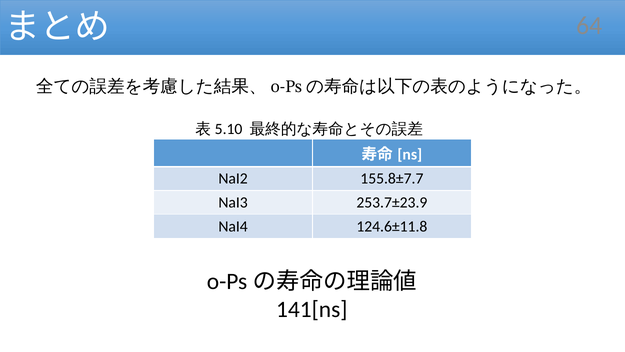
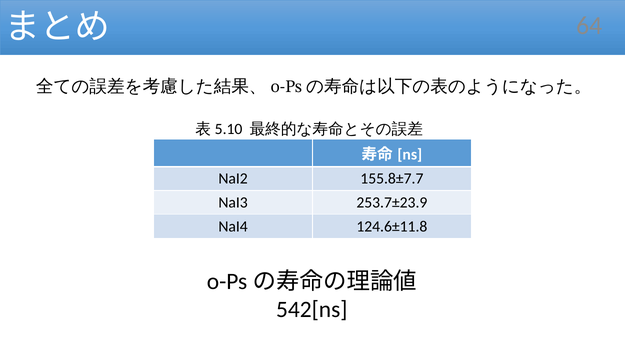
141[ns: 141[ns -> 542[ns
